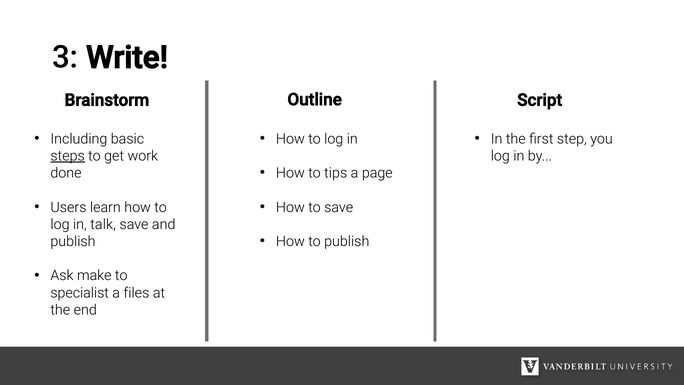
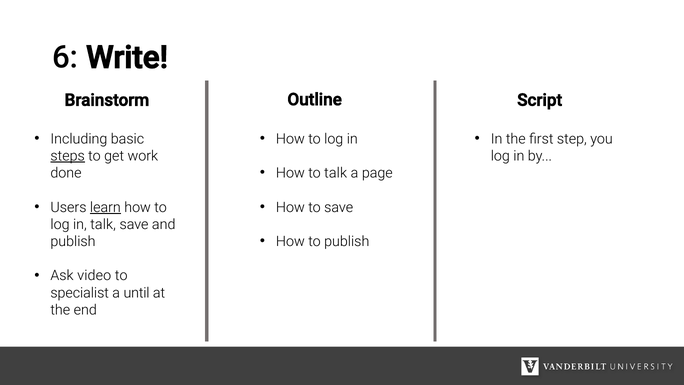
3: 3 -> 6
to tips: tips -> talk
learn underline: none -> present
make: make -> video
files: files -> until
